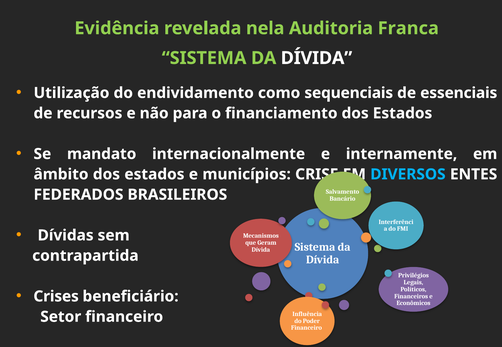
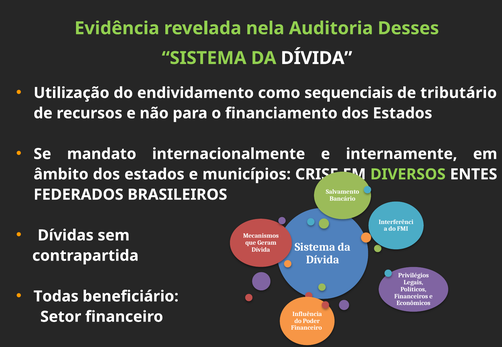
Franca: Franca -> Desses
essenciais: essenciais -> tributário
DIVERSOS colour: light blue -> light green
Crises: Crises -> Todas
